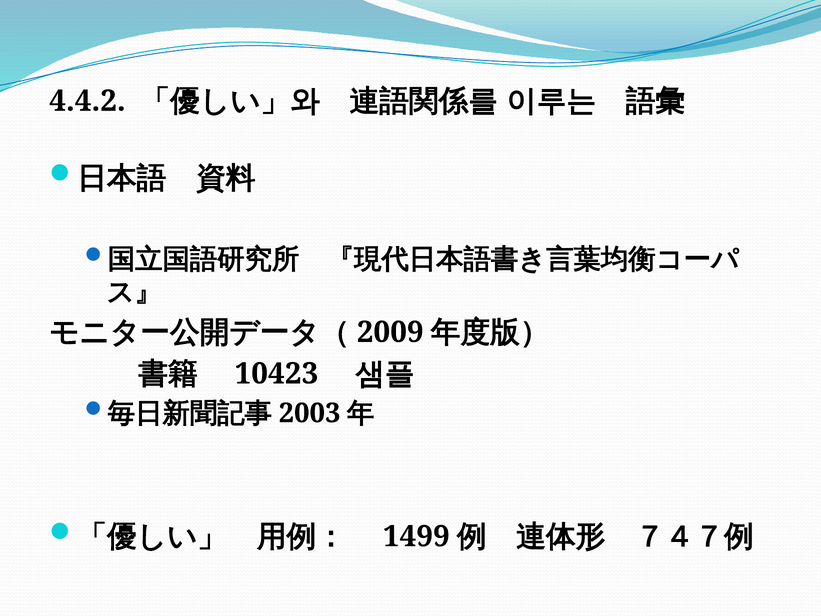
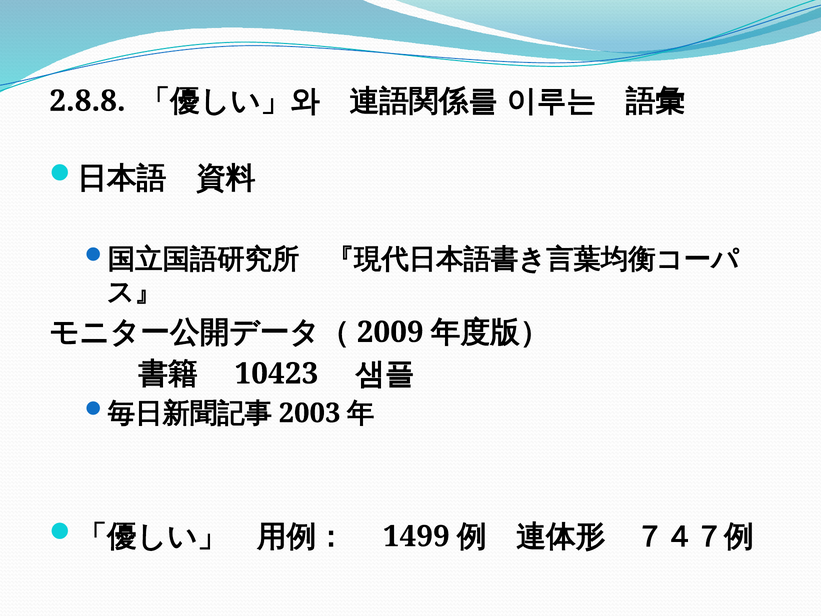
4.4.2: 4.4.2 -> 2.8.8
